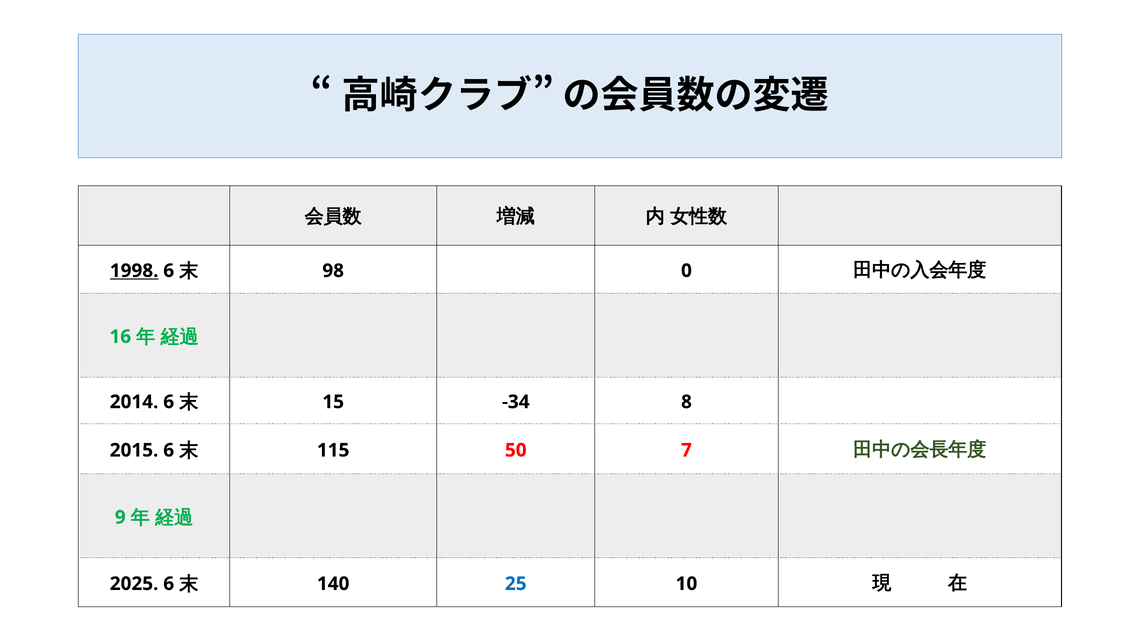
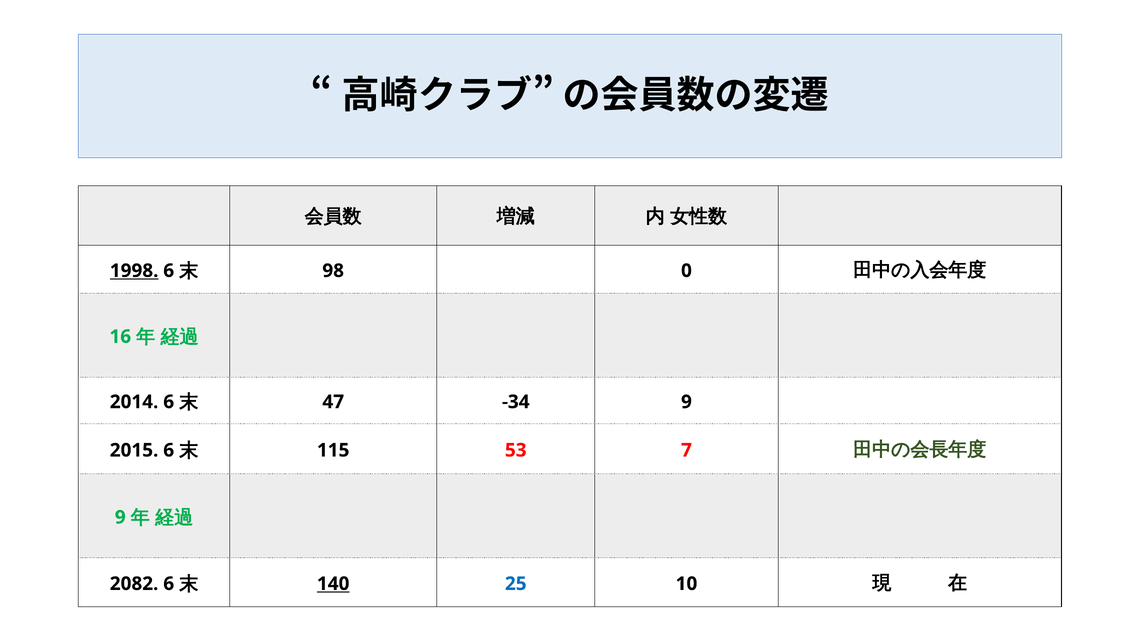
15: 15 -> 47
-34 8: 8 -> 9
50: 50 -> 53
2025: 2025 -> 2082
140 underline: none -> present
